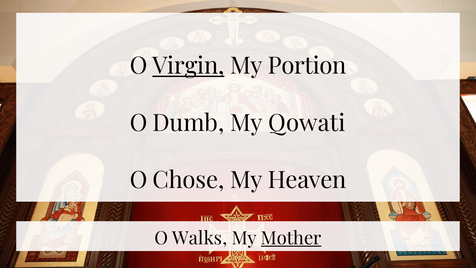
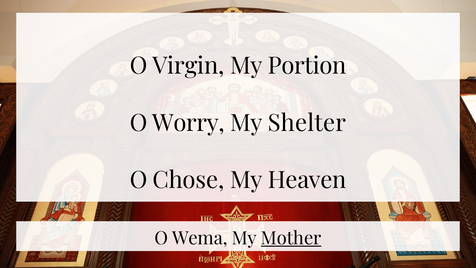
Virgin underline: present -> none
Dumb: Dumb -> Worry
Qowati: Qowati -> Shelter
Walks: Walks -> Wema
